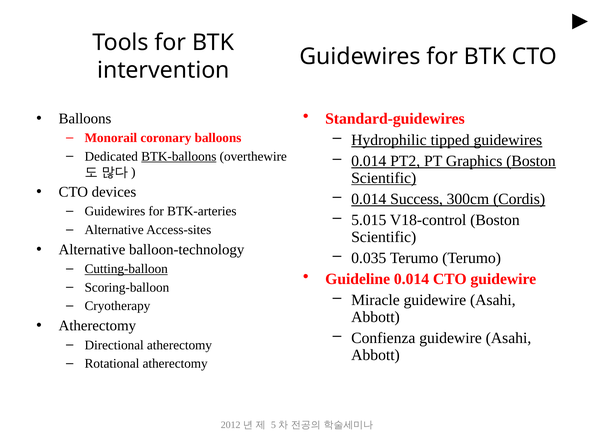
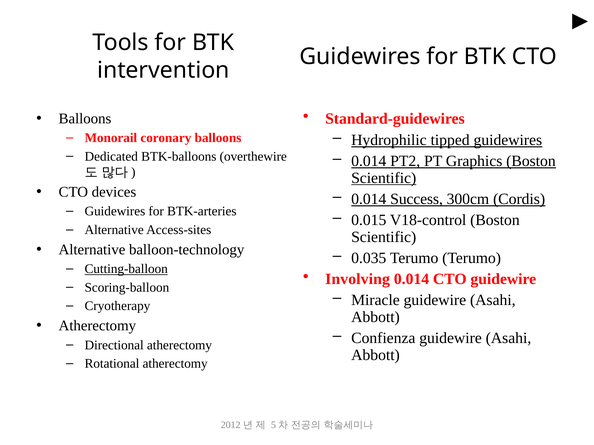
BTK-balloons underline: present -> none
5.015: 5.015 -> 0.015
Guideline: Guideline -> Involving
